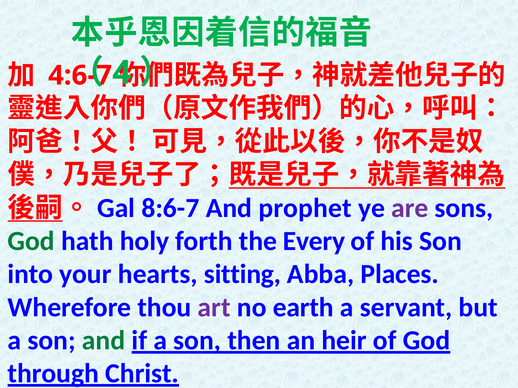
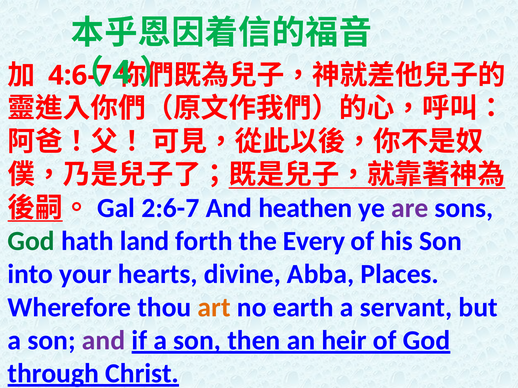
8:6-7: 8:6-7 -> 2:6-7
prophet: prophet -> heathen
holy: holy -> land
sitting: sitting -> divine
art colour: purple -> orange
and at (104, 341) colour: green -> purple
